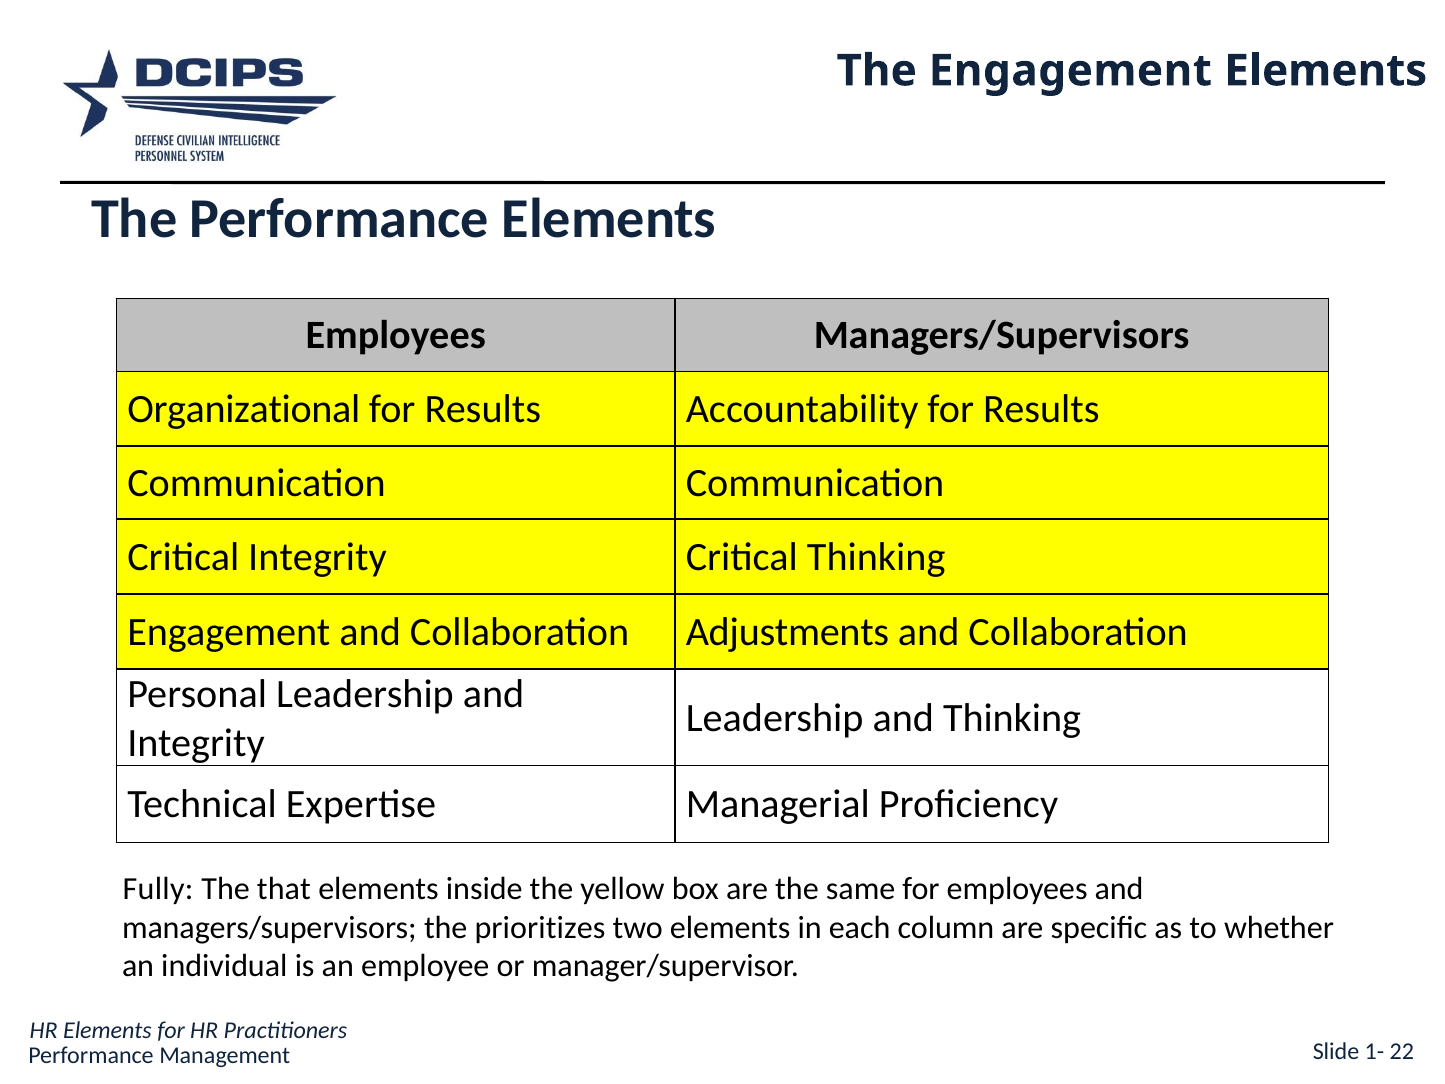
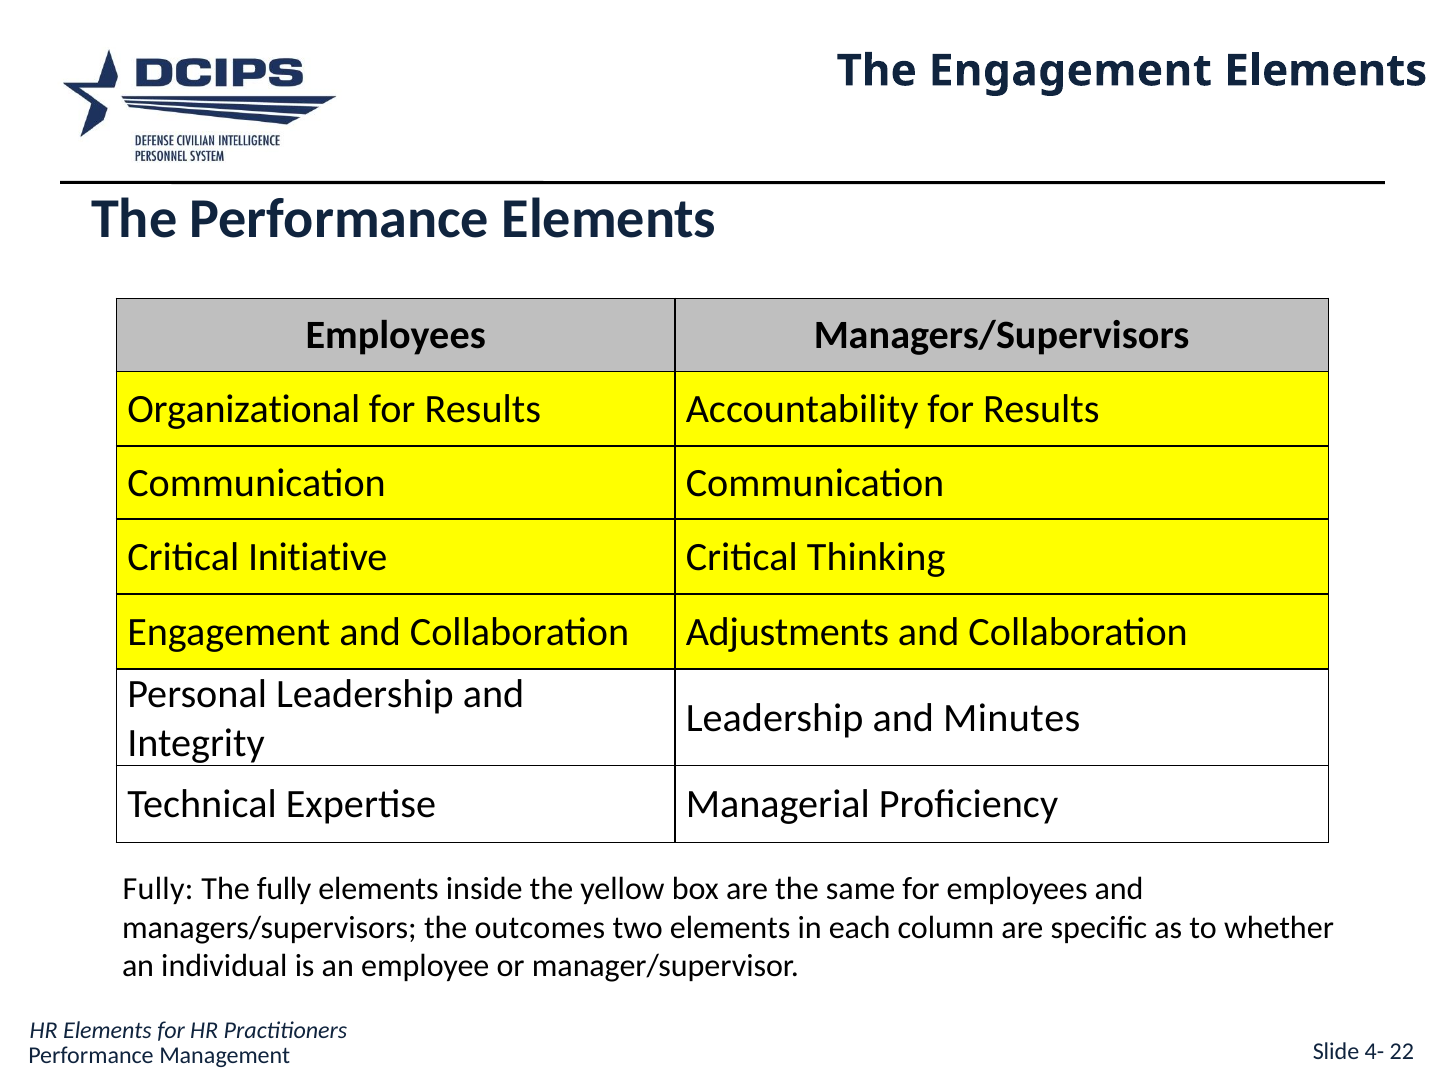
Critical Integrity: Integrity -> Initiative
and Thinking: Thinking -> Minutes
The that: that -> fully
prioritizes: prioritizes -> outcomes
1-: 1- -> 4-
